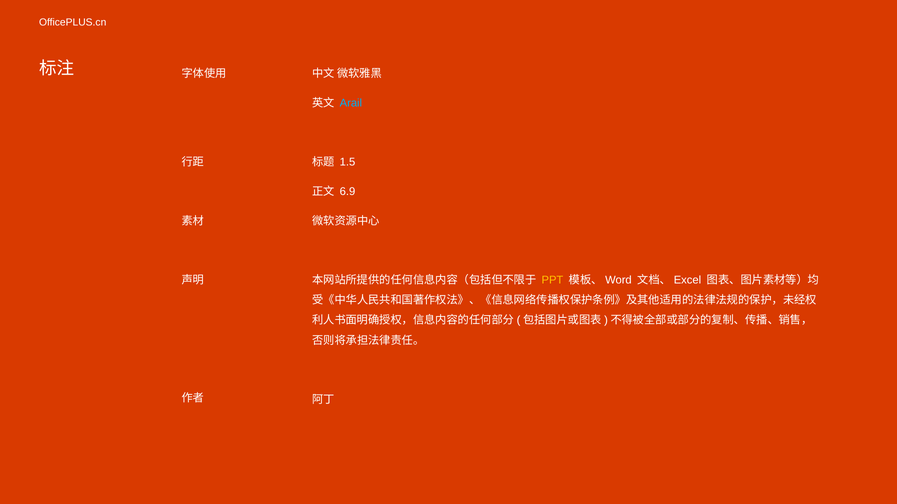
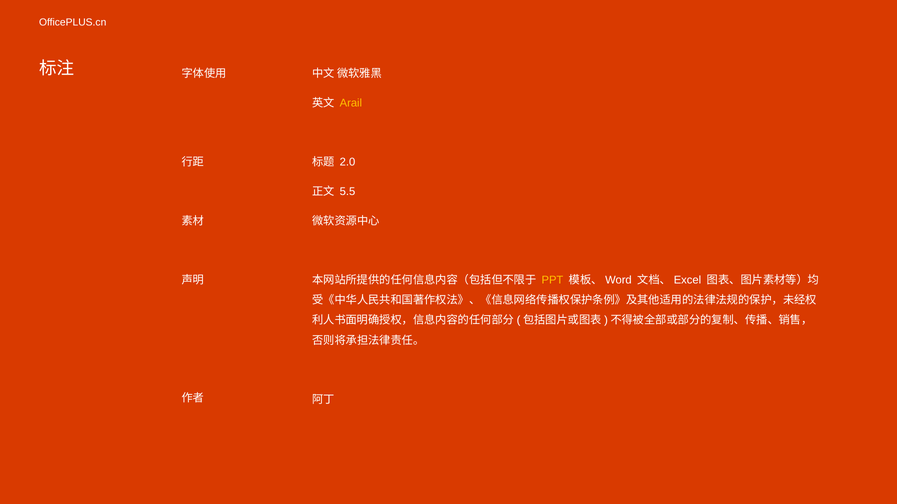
Arail colour: light blue -> yellow
1.5: 1.5 -> 2.0
6.9: 6.9 -> 5.5
